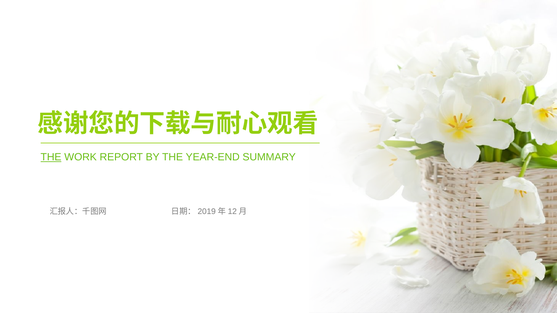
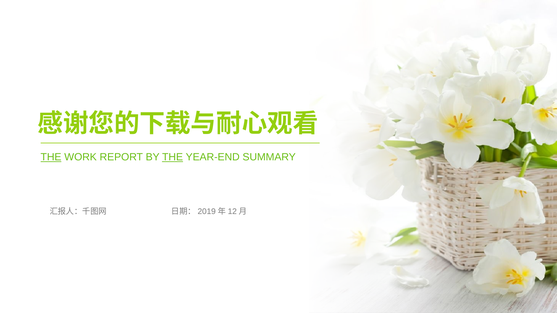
THE at (173, 157) underline: none -> present
